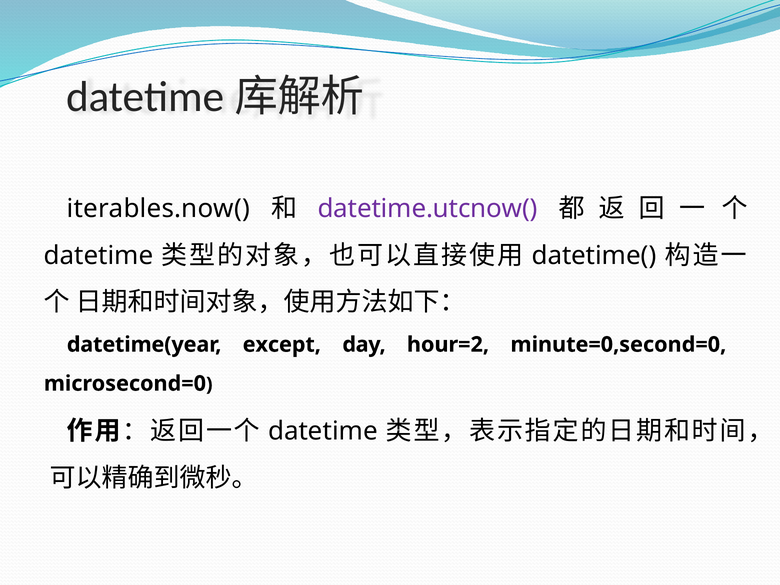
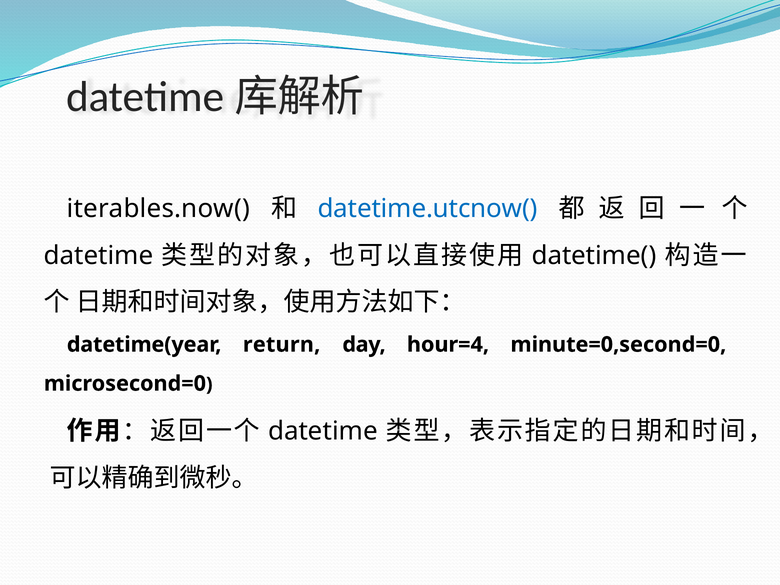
datetime.utcnow( colour: purple -> blue
except: except -> return
hour=2: hour=2 -> hour=4
